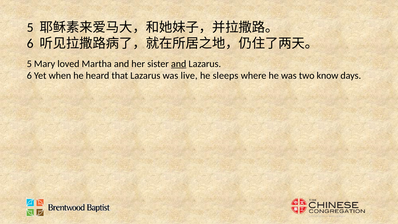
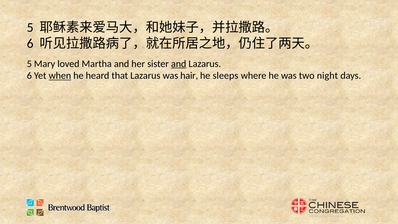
when underline: none -> present
live: live -> hair
know: know -> night
